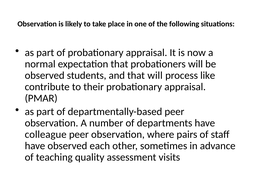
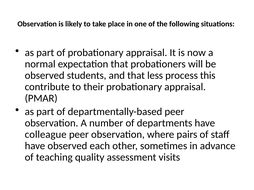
that will: will -> less
like: like -> this
